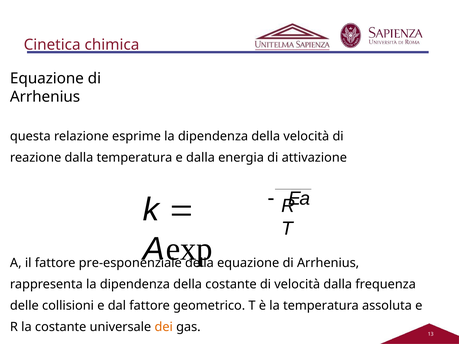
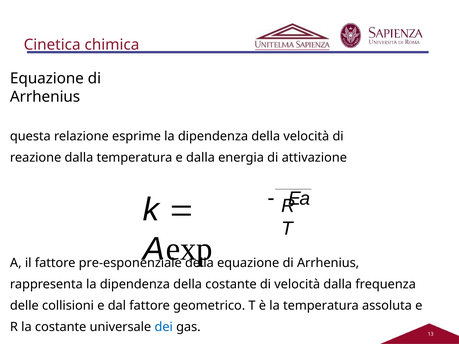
dei colour: orange -> blue
